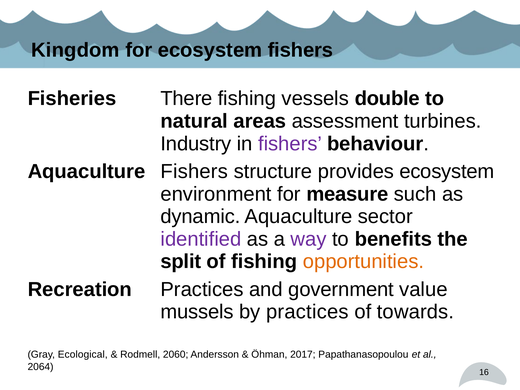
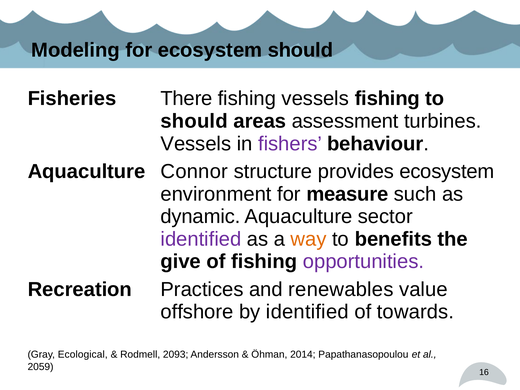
Kingdom: Kingdom -> Modeling
ecosystem fishers: fishers -> should
vessels double: double -> fishing
natural at (194, 121): natural -> should
Industry at (196, 144): Industry -> Vessels
Aquaculture Fishers: Fishers -> Connor
way colour: purple -> orange
split: split -> give
opportunities colour: orange -> purple
government: government -> renewables
mussels: mussels -> offshore
by practices: practices -> identified
2060: 2060 -> 2093
2017: 2017 -> 2014
2064: 2064 -> 2059
